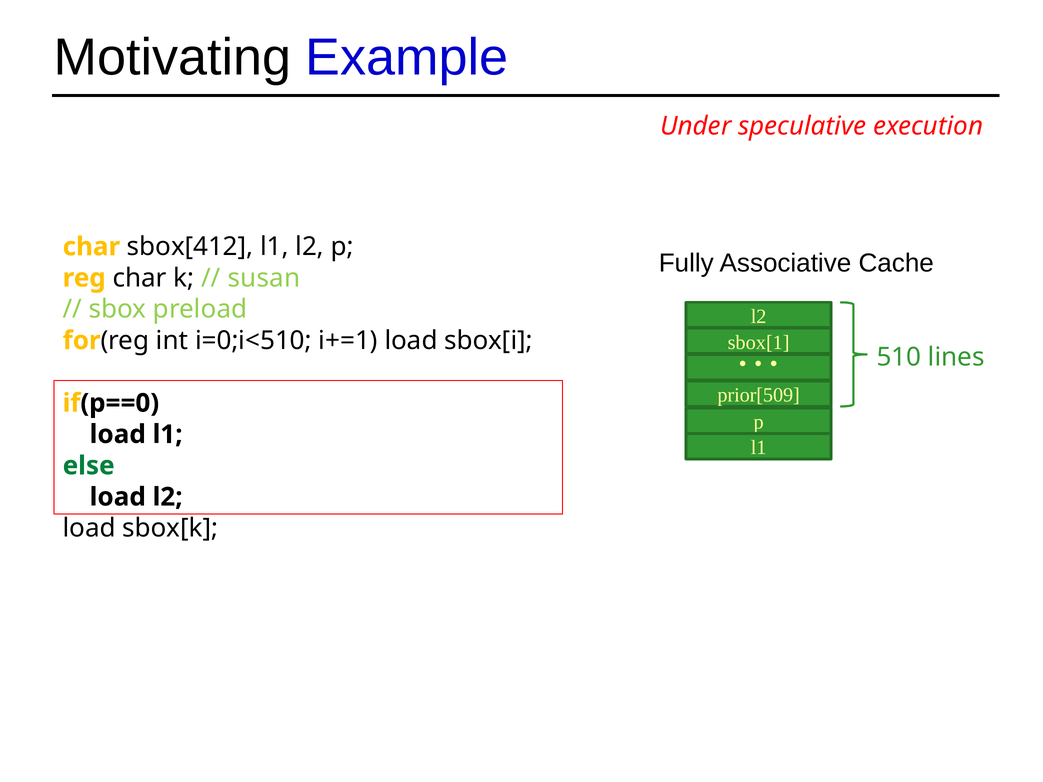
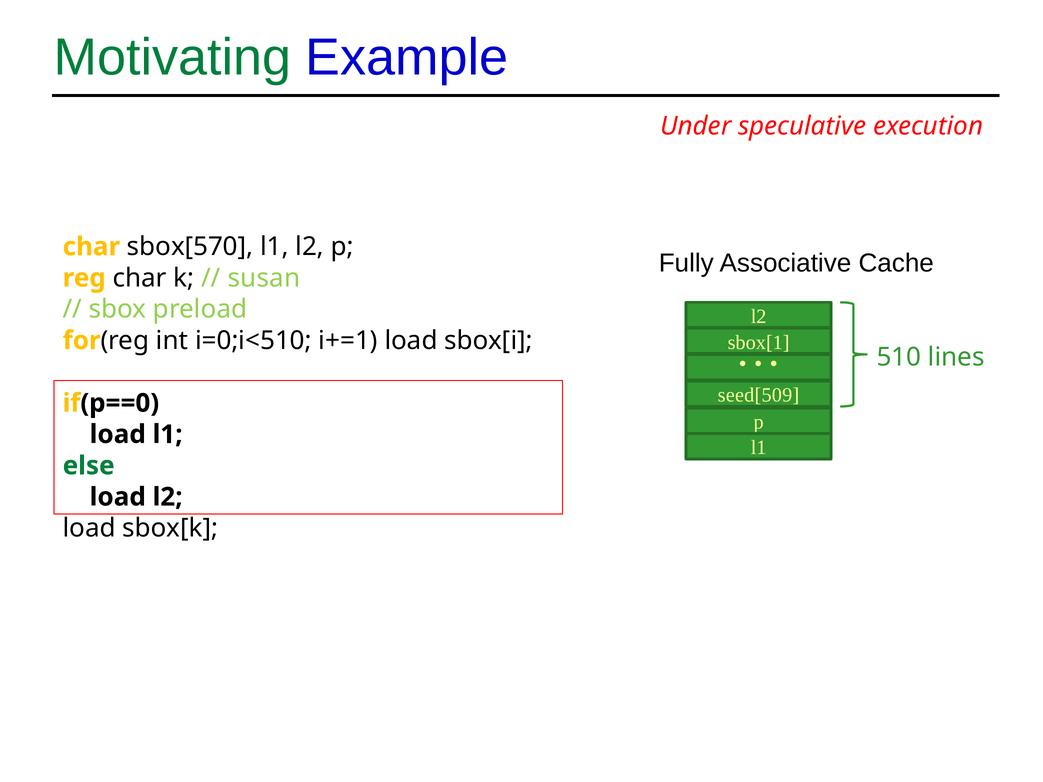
Motivating colour: black -> green
sbox[412: sbox[412 -> sbox[570
prior[509: prior[509 -> seed[509
